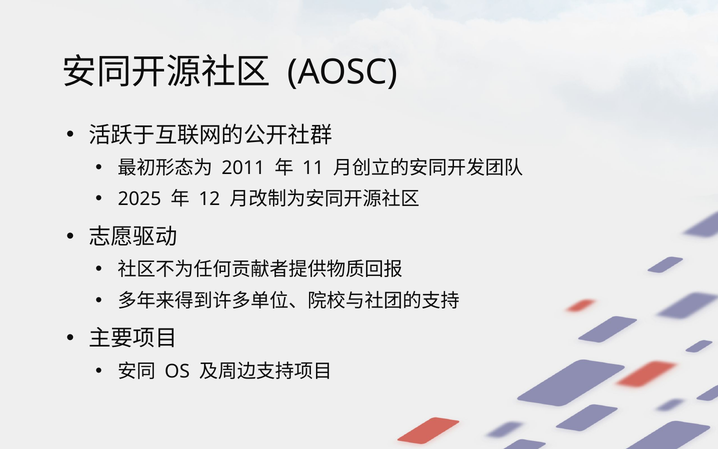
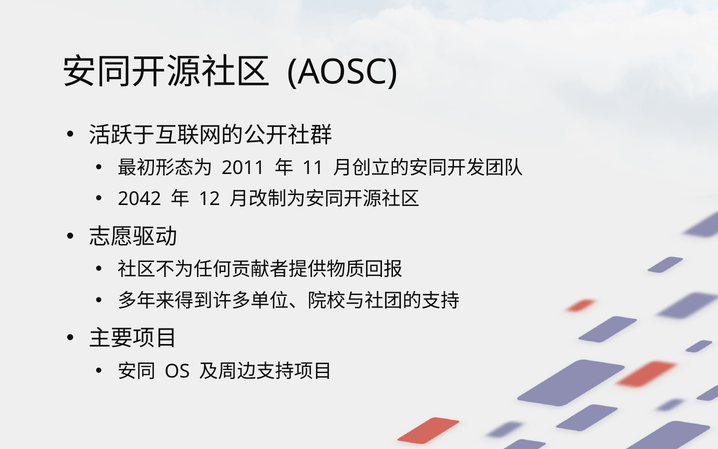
2025: 2025 -> 2042
